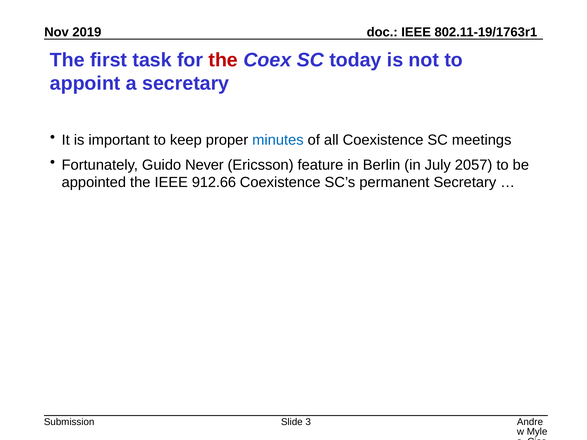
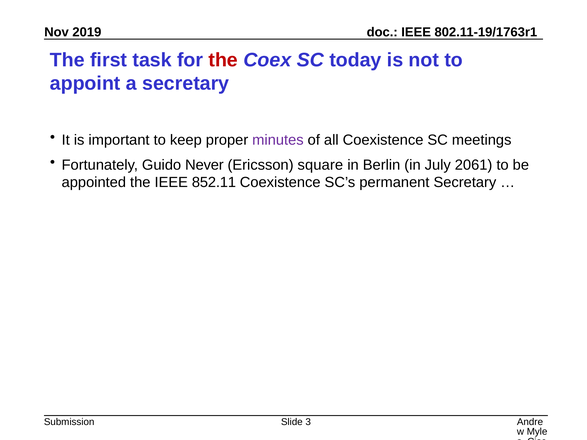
minutes colour: blue -> purple
feature: feature -> square
2057: 2057 -> 2061
912.66: 912.66 -> 852.11
